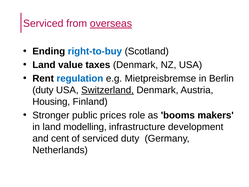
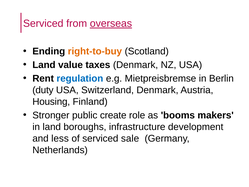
right-to-buy colour: blue -> orange
Switzerland underline: present -> none
prices: prices -> create
modelling: modelling -> boroughs
cent: cent -> less
serviced duty: duty -> sale
